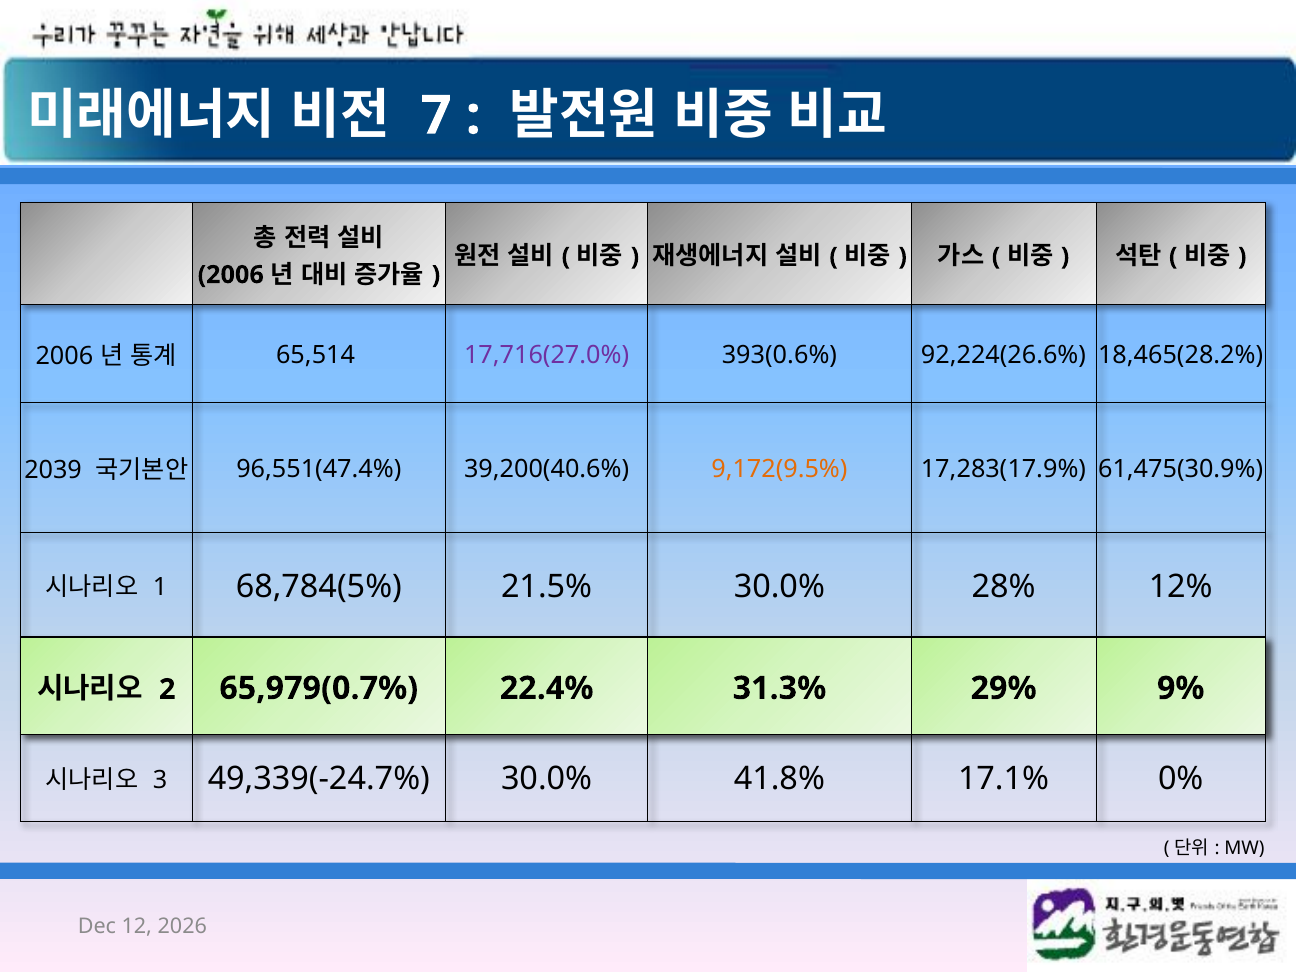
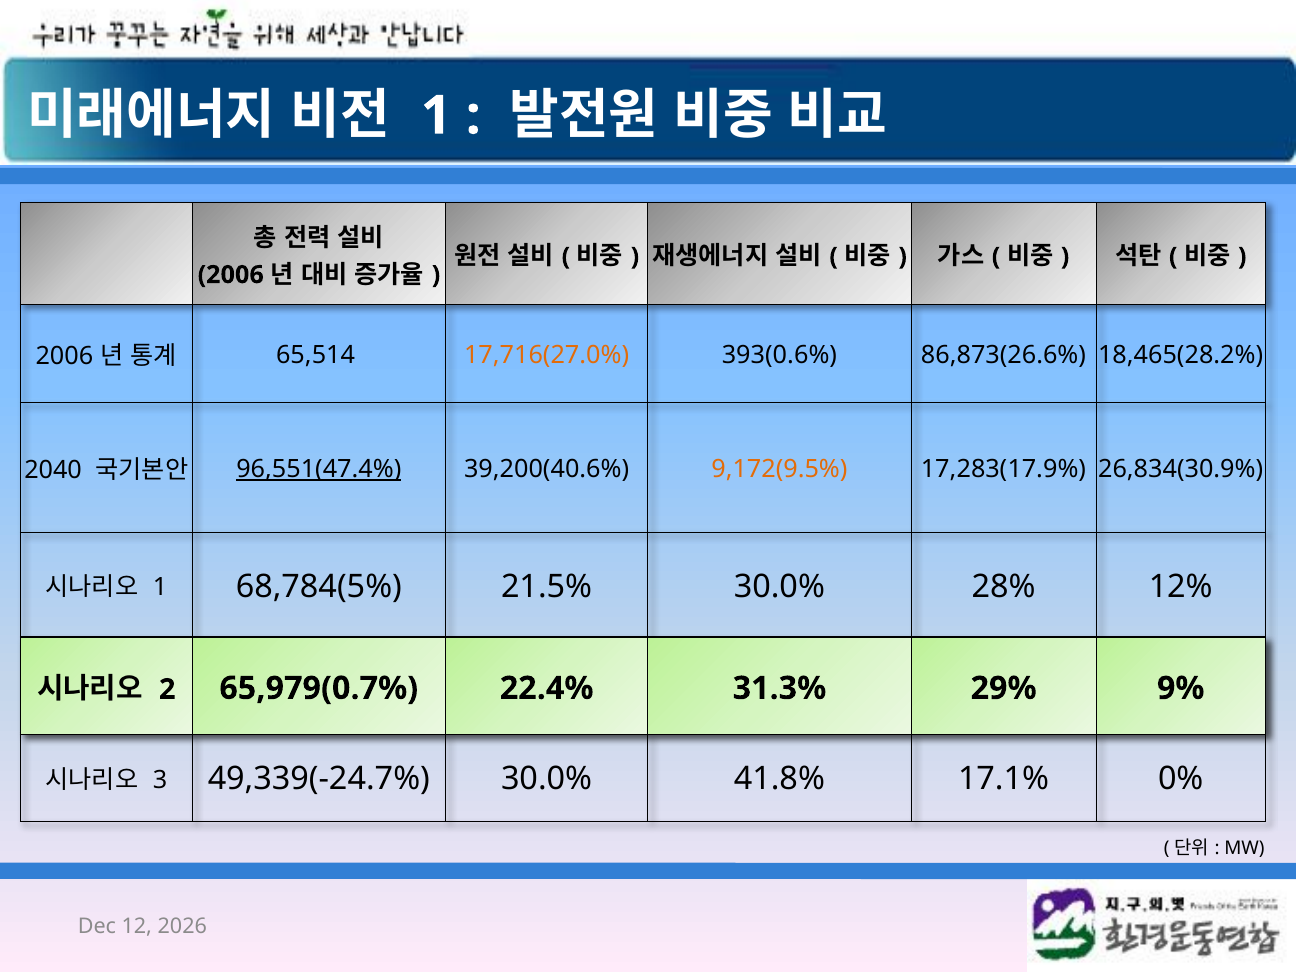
7 at (436, 116): 7 -> 1
17,716(27.0% colour: purple -> orange
92,224(26.6%: 92,224(26.6% -> 86,873(26.6%
2039: 2039 -> 2040
96,551(47.4% underline: none -> present
61,475(30.9%: 61,475(30.9% -> 26,834(30.9%
